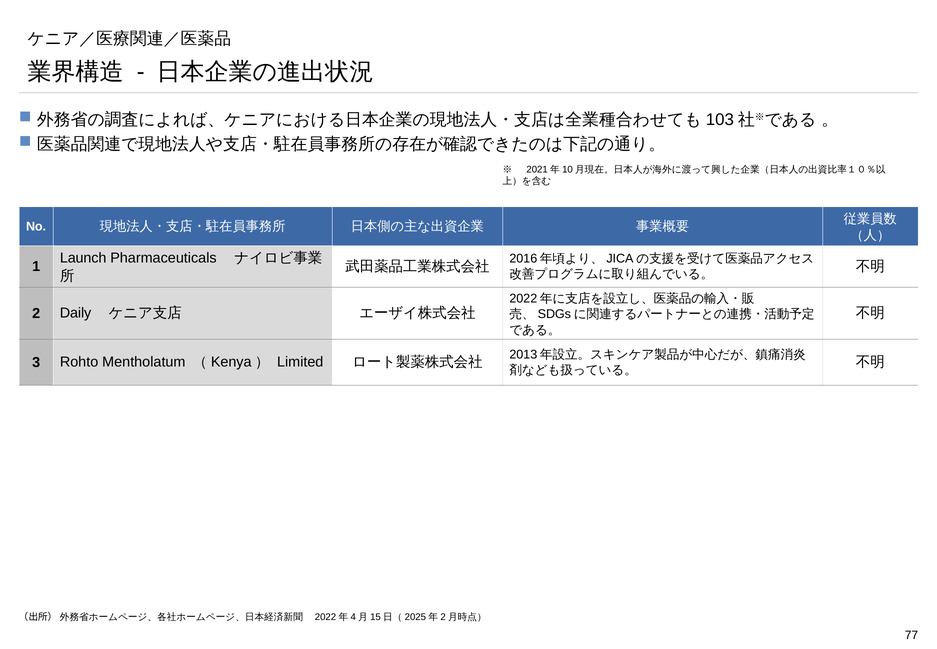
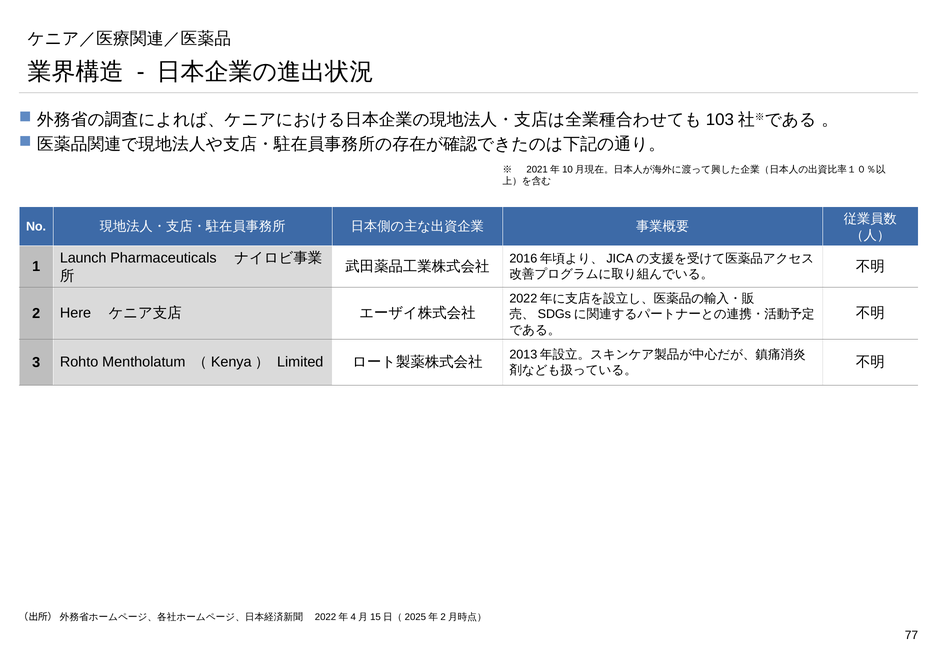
Daily: Daily -> Here
